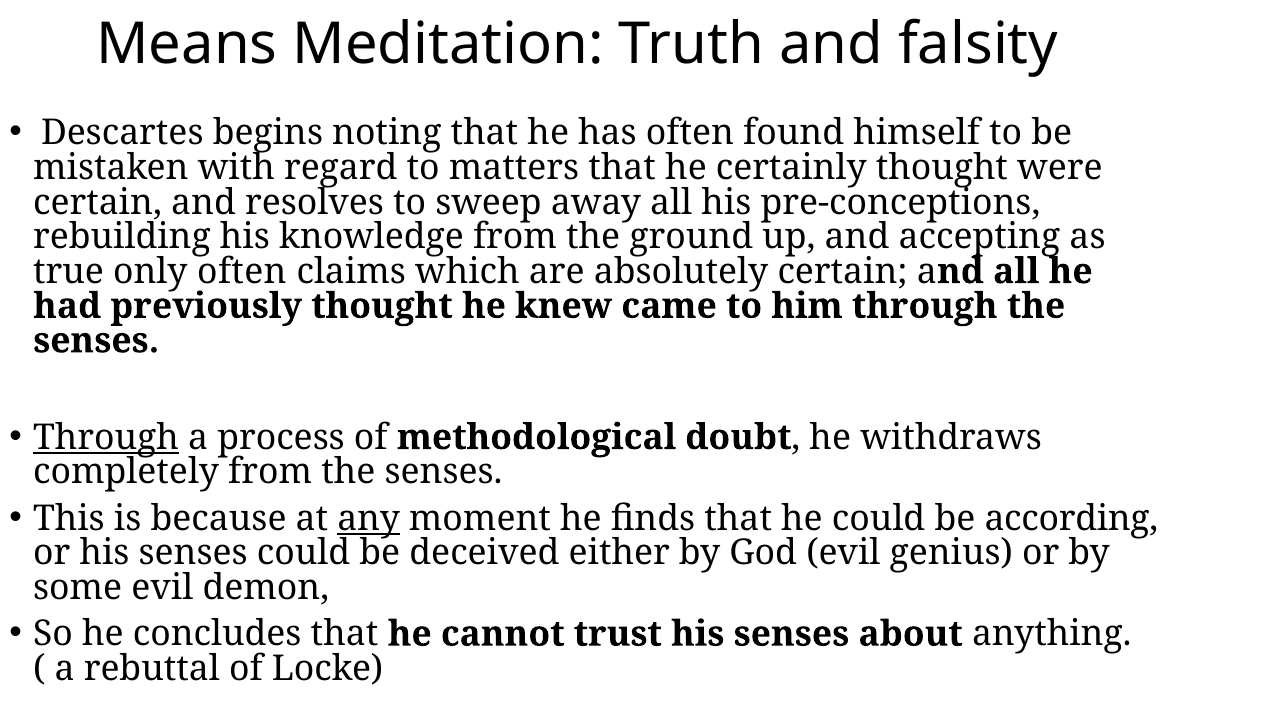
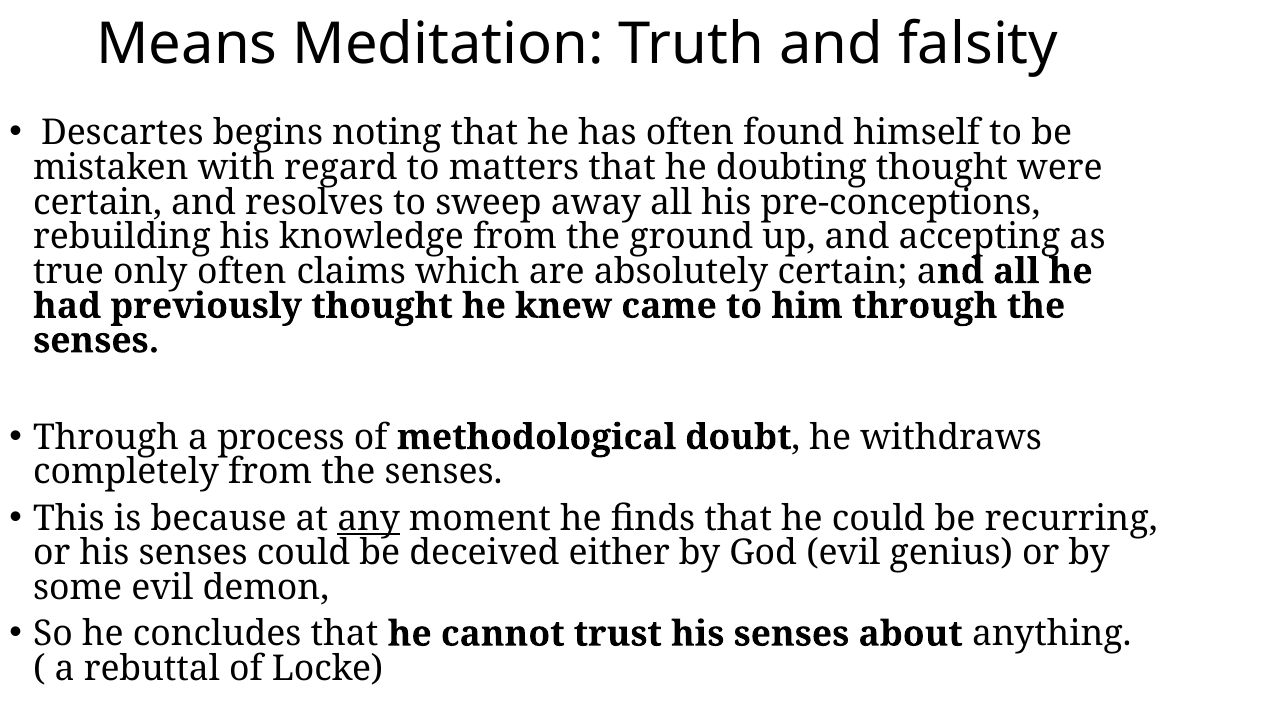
certainly: certainly -> doubting
Through at (106, 437) underline: present -> none
according: according -> recurring
